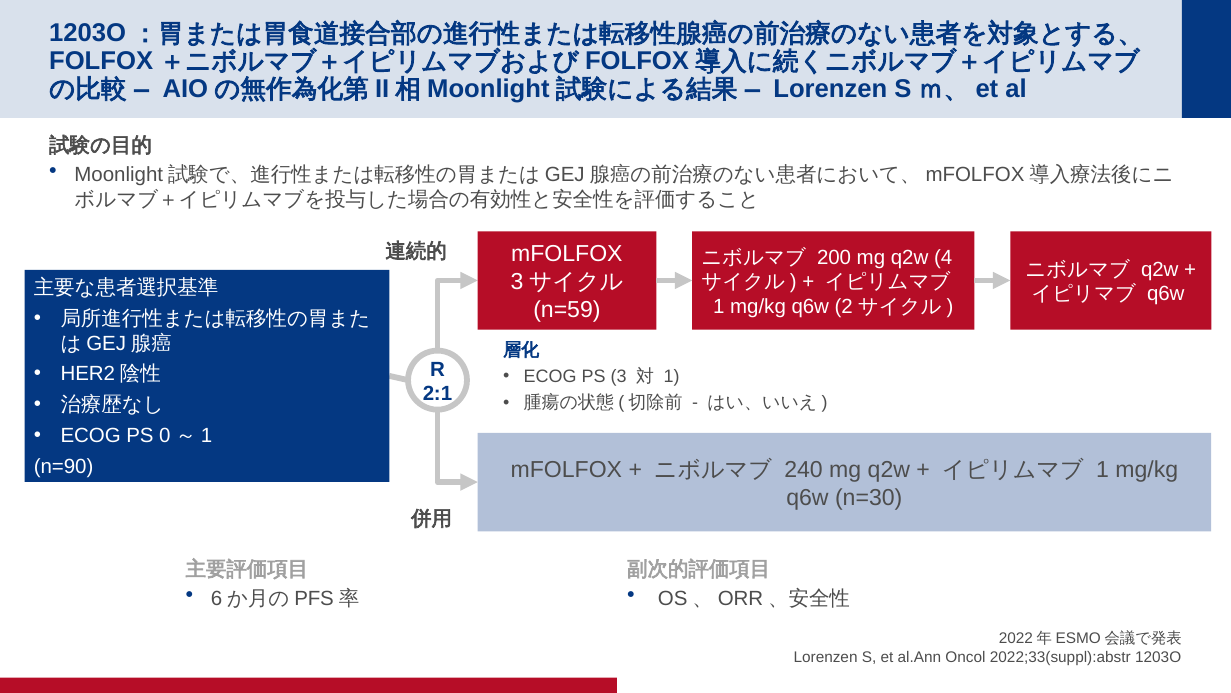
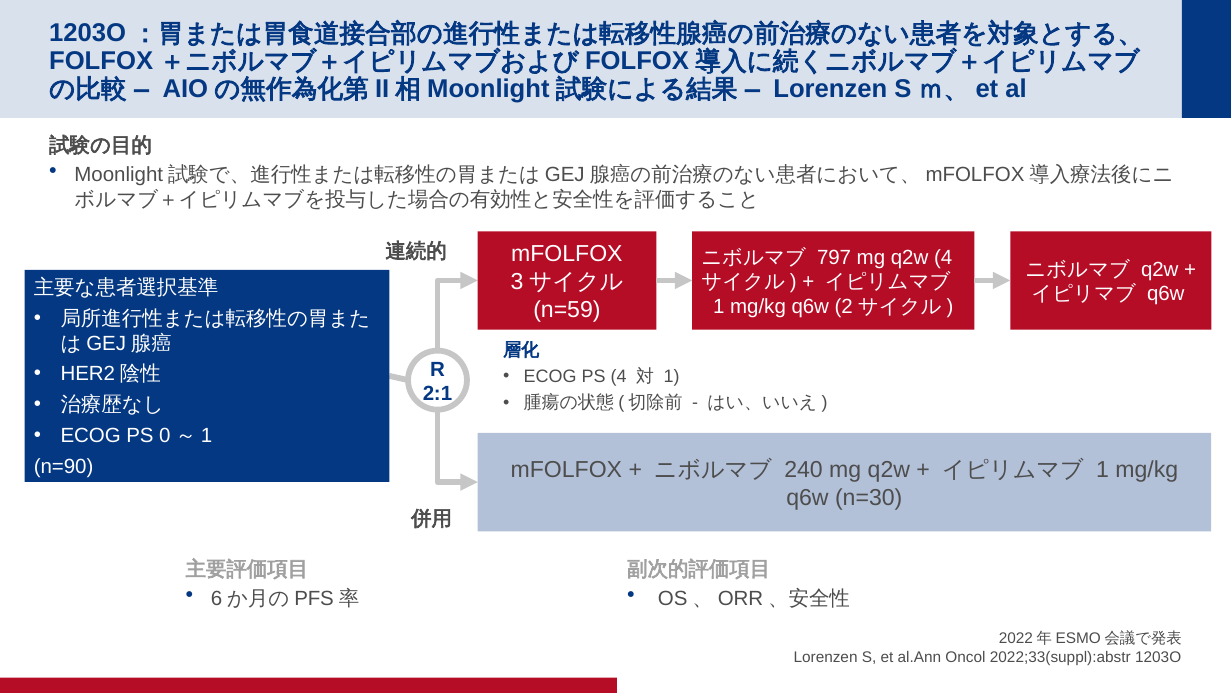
200: 200 -> 797
PS 3: 3 -> 4
